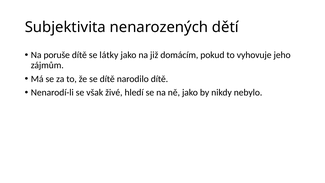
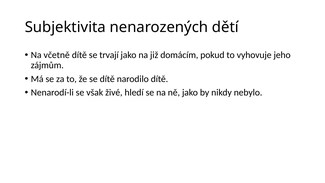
poruše: poruše -> včetně
látky: látky -> trvají
